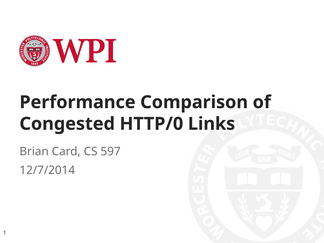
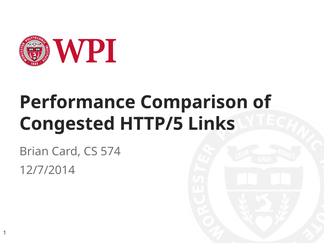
HTTP/0: HTTP/0 -> HTTP/5
597: 597 -> 574
